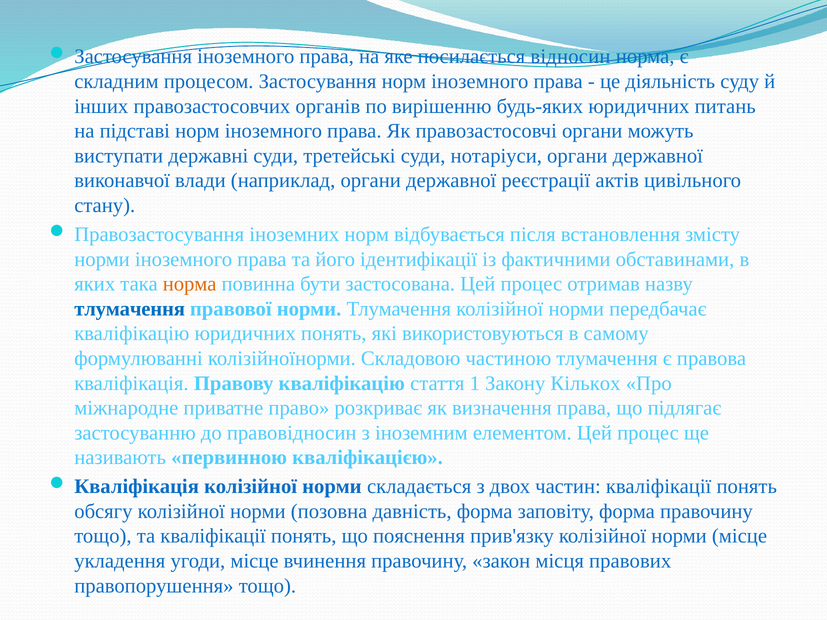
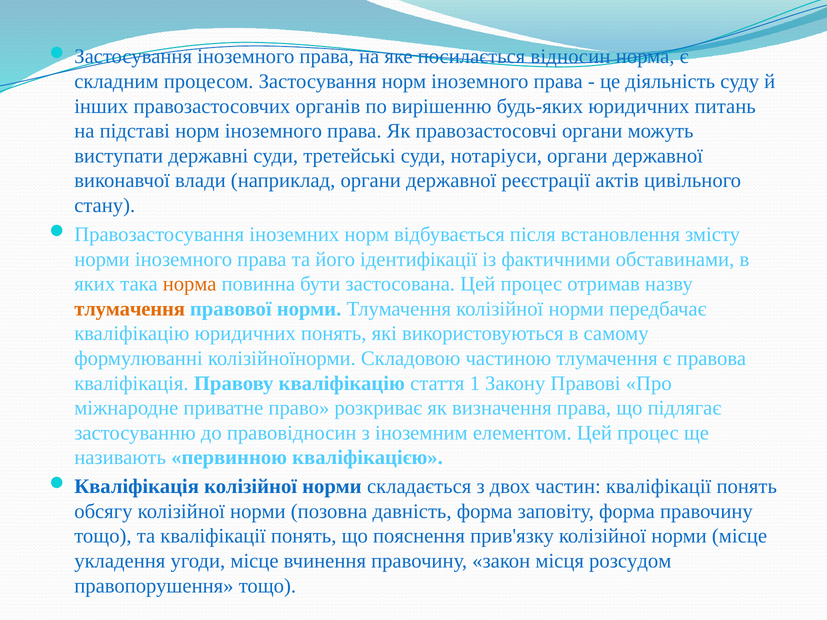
тлумачення at (130, 309) colour: blue -> orange
Кількох: Кількох -> Правові
правових: правових -> розсудом
